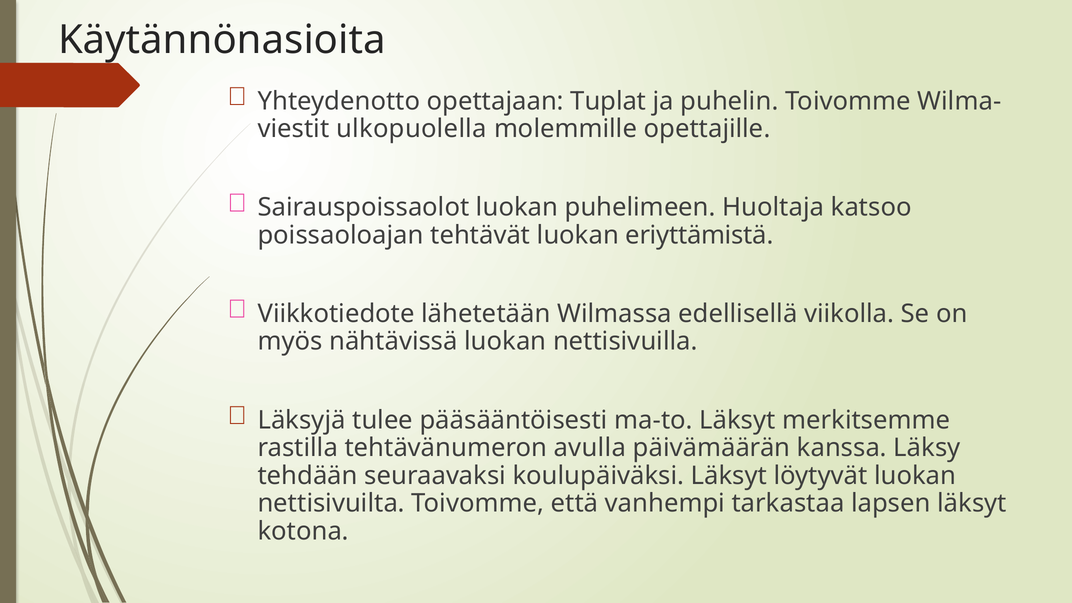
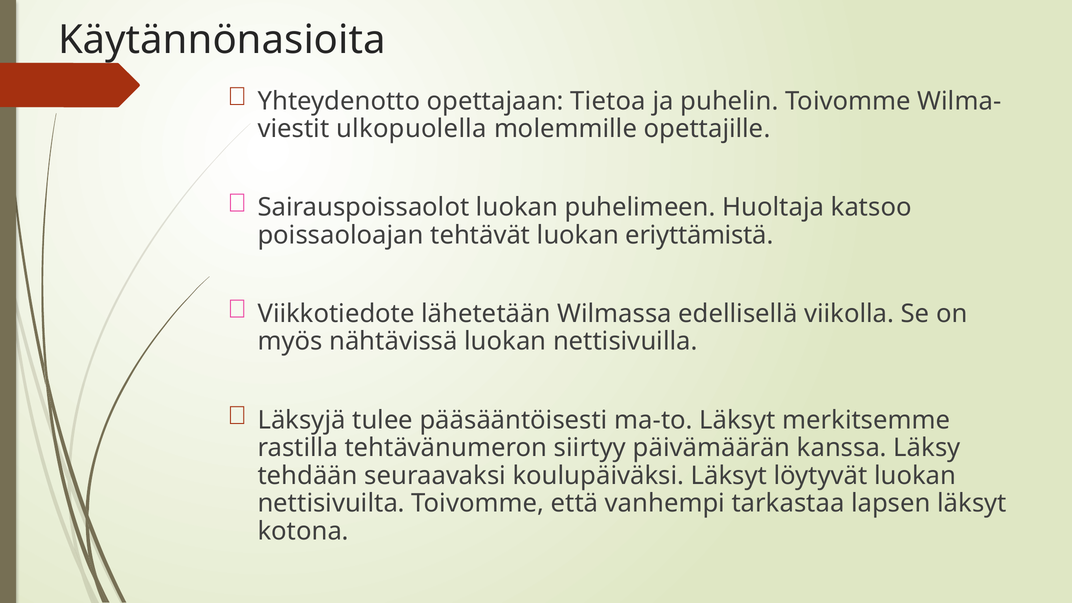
Tuplat: Tuplat -> Tietoa
avulla: avulla -> siirtyy
